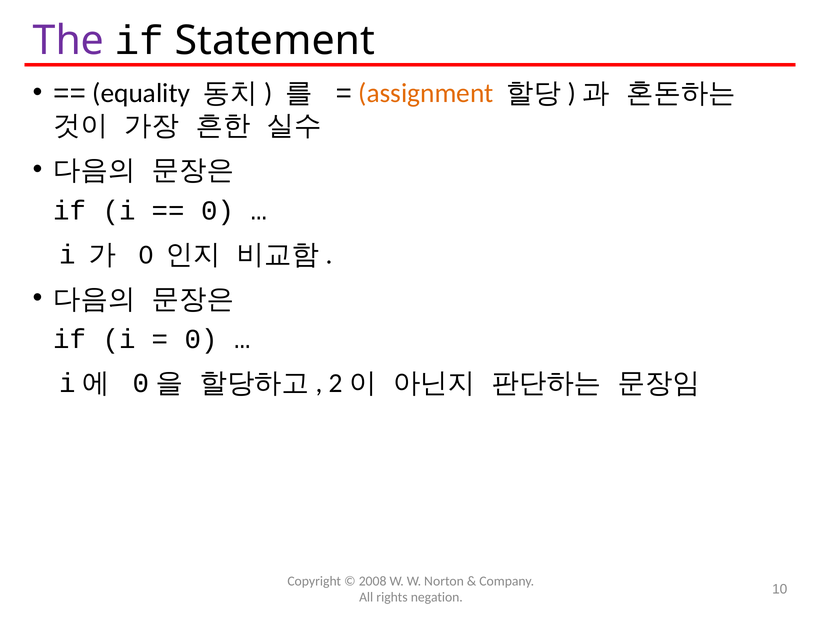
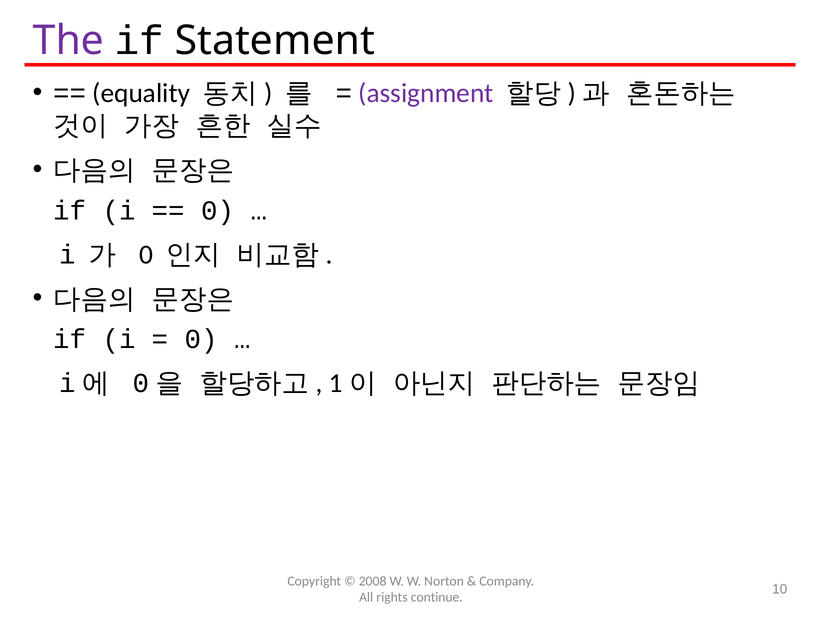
assignment colour: orange -> purple
2: 2 -> 1
negation: negation -> continue
